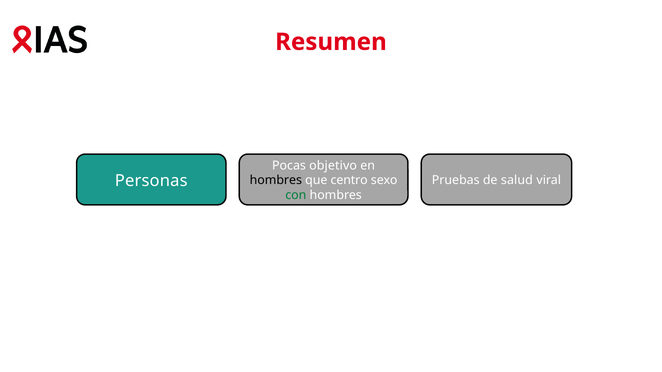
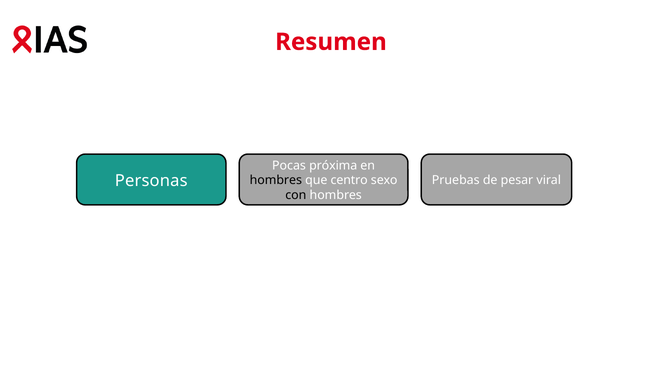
objetivo: objetivo -> próxima
salud: salud -> pesar
con colour: green -> black
